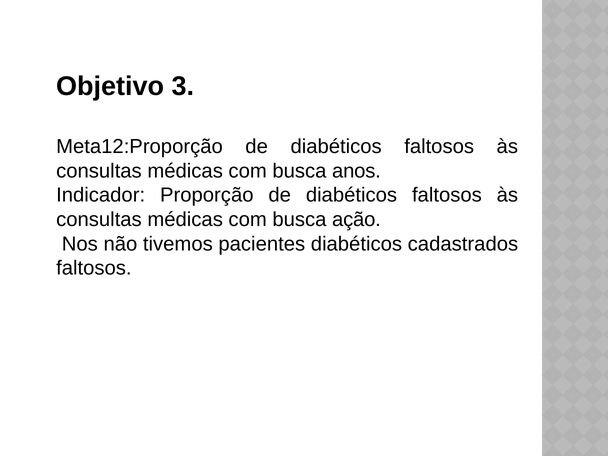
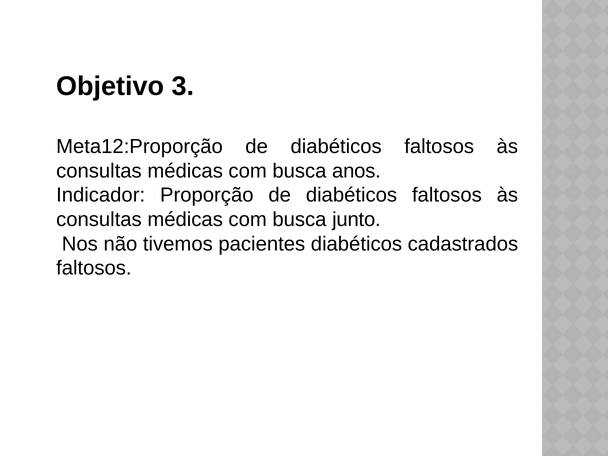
ação: ação -> junto
